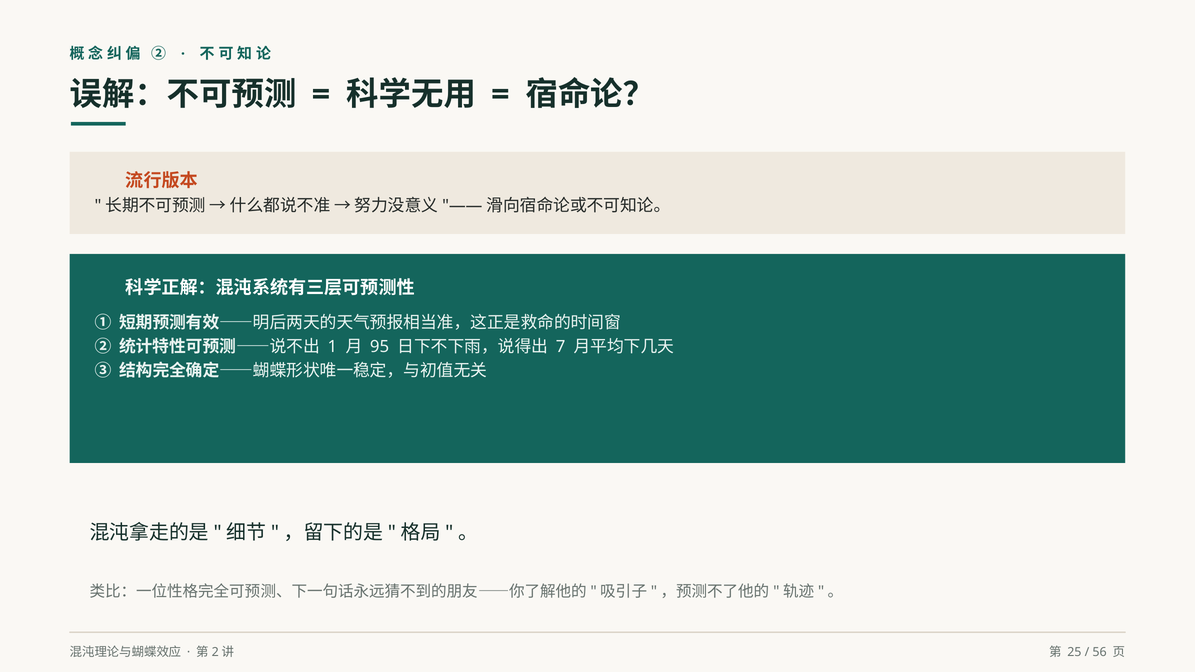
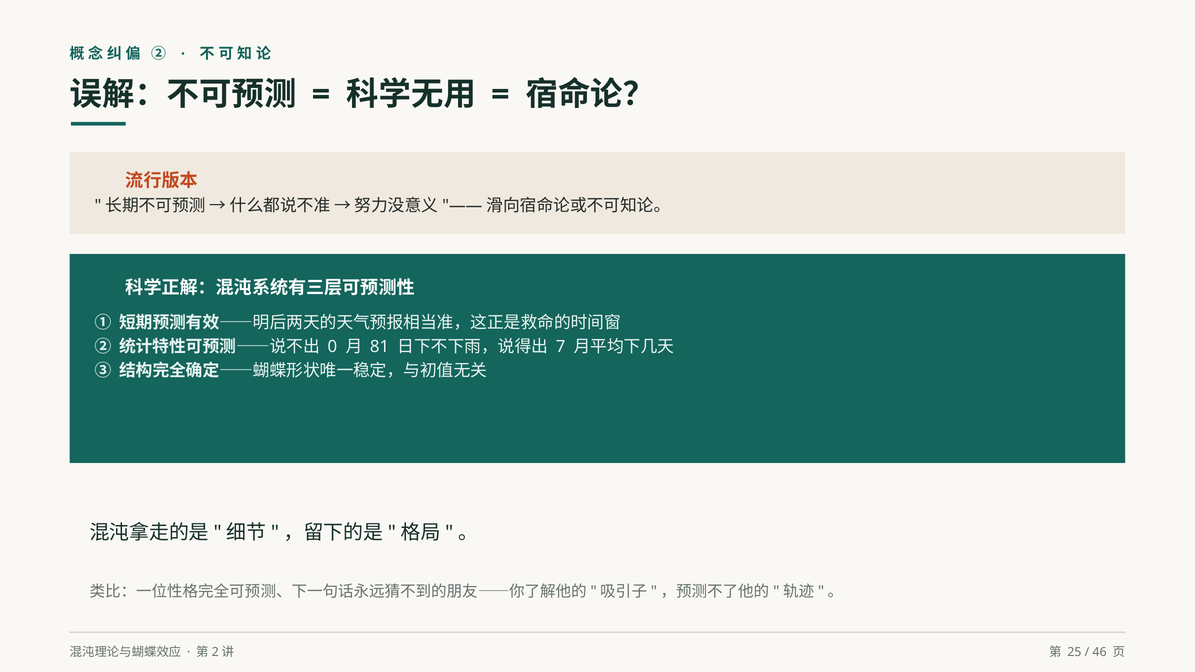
1: 1 -> 0
95: 95 -> 81
56: 56 -> 46
